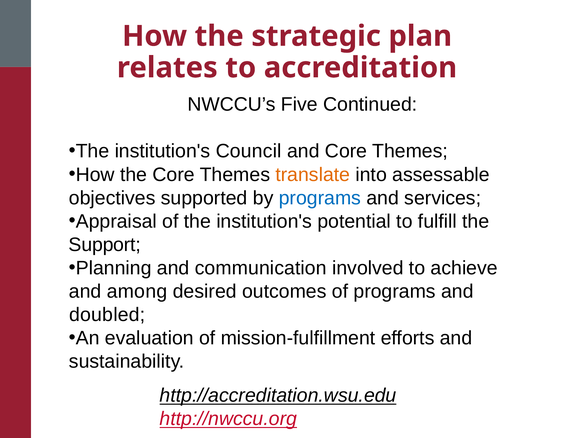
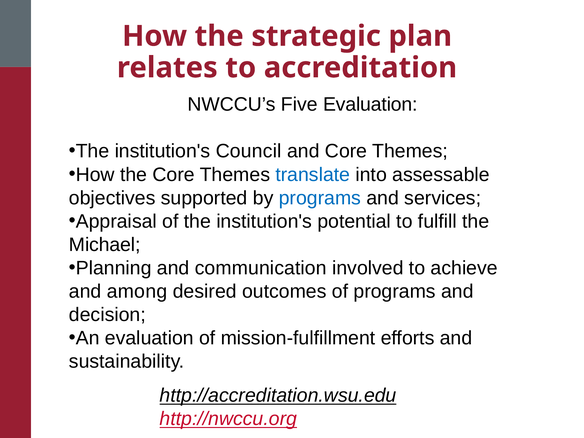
Five Continued: Continued -> Evaluation
translate colour: orange -> blue
Support: Support -> Michael
doubled: doubled -> decision
